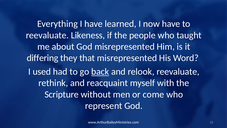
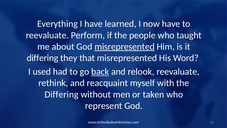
Likeness: Likeness -> Perform
misrepresented at (125, 46) underline: none -> present
Scripture at (62, 94): Scripture -> Differing
come: come -> taken
